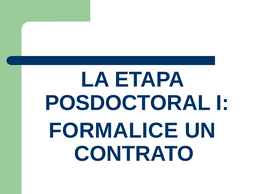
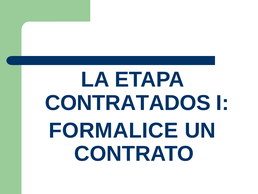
POSDOCTORAL: POSDOCTORAL -> CONTRATADOS
